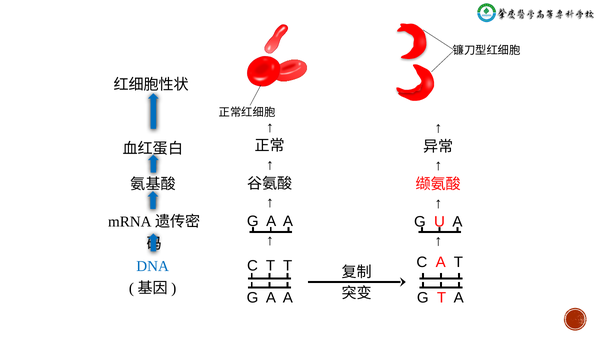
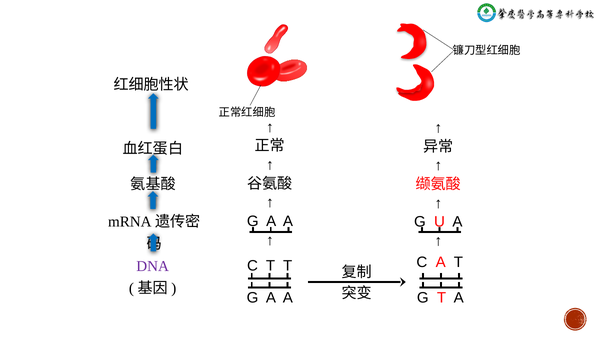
DNA colour: blue -> purple
